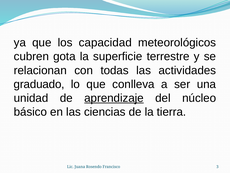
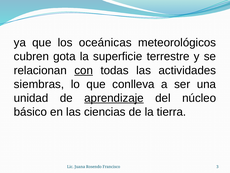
capacidad: capacidad -> oceánicas
con underline: none -> present
graduado: graduado -> siembras
